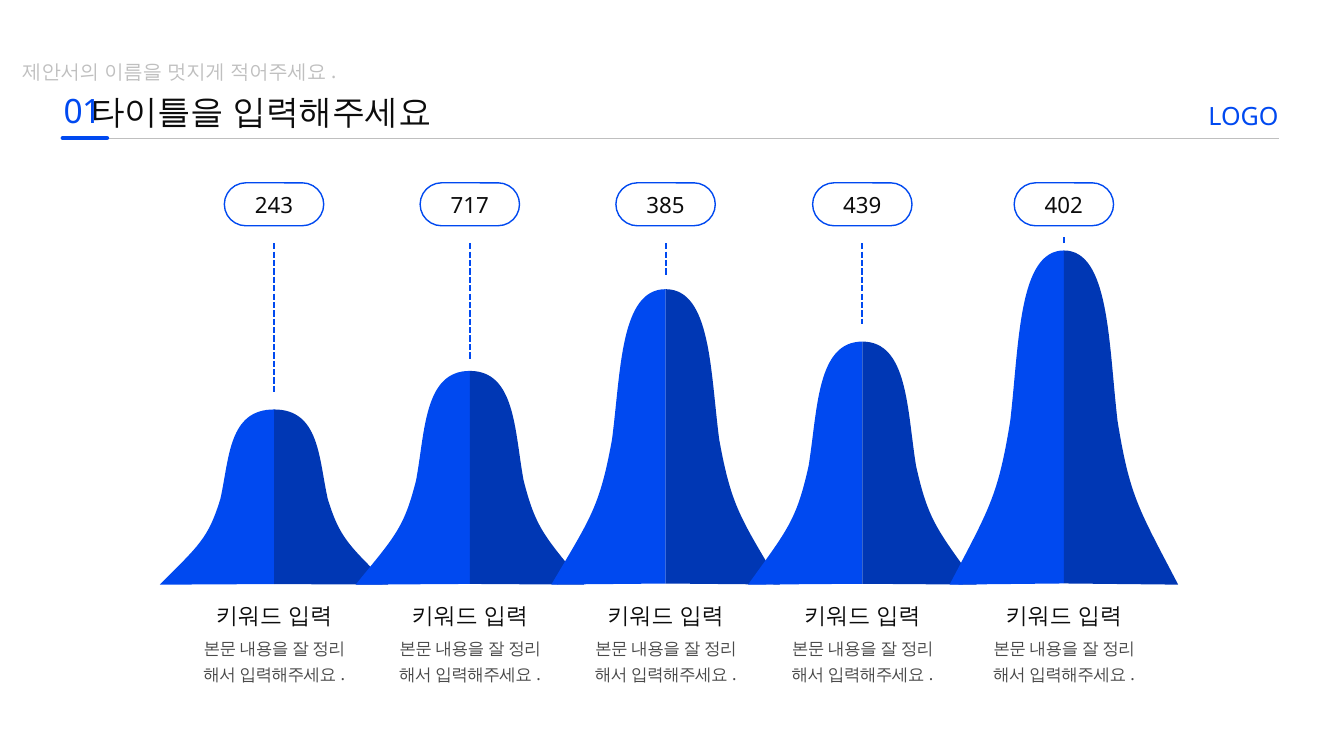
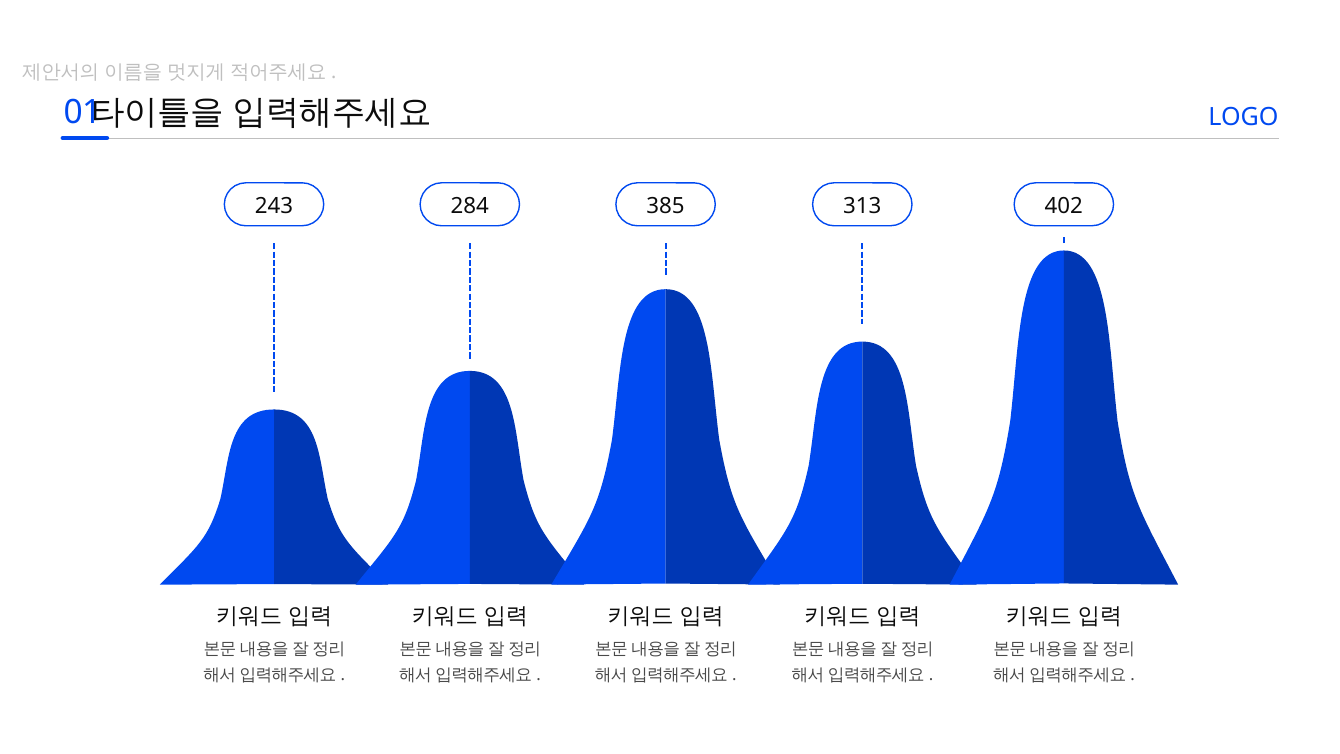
717: 717 -> 284
439: 439 -> 313
